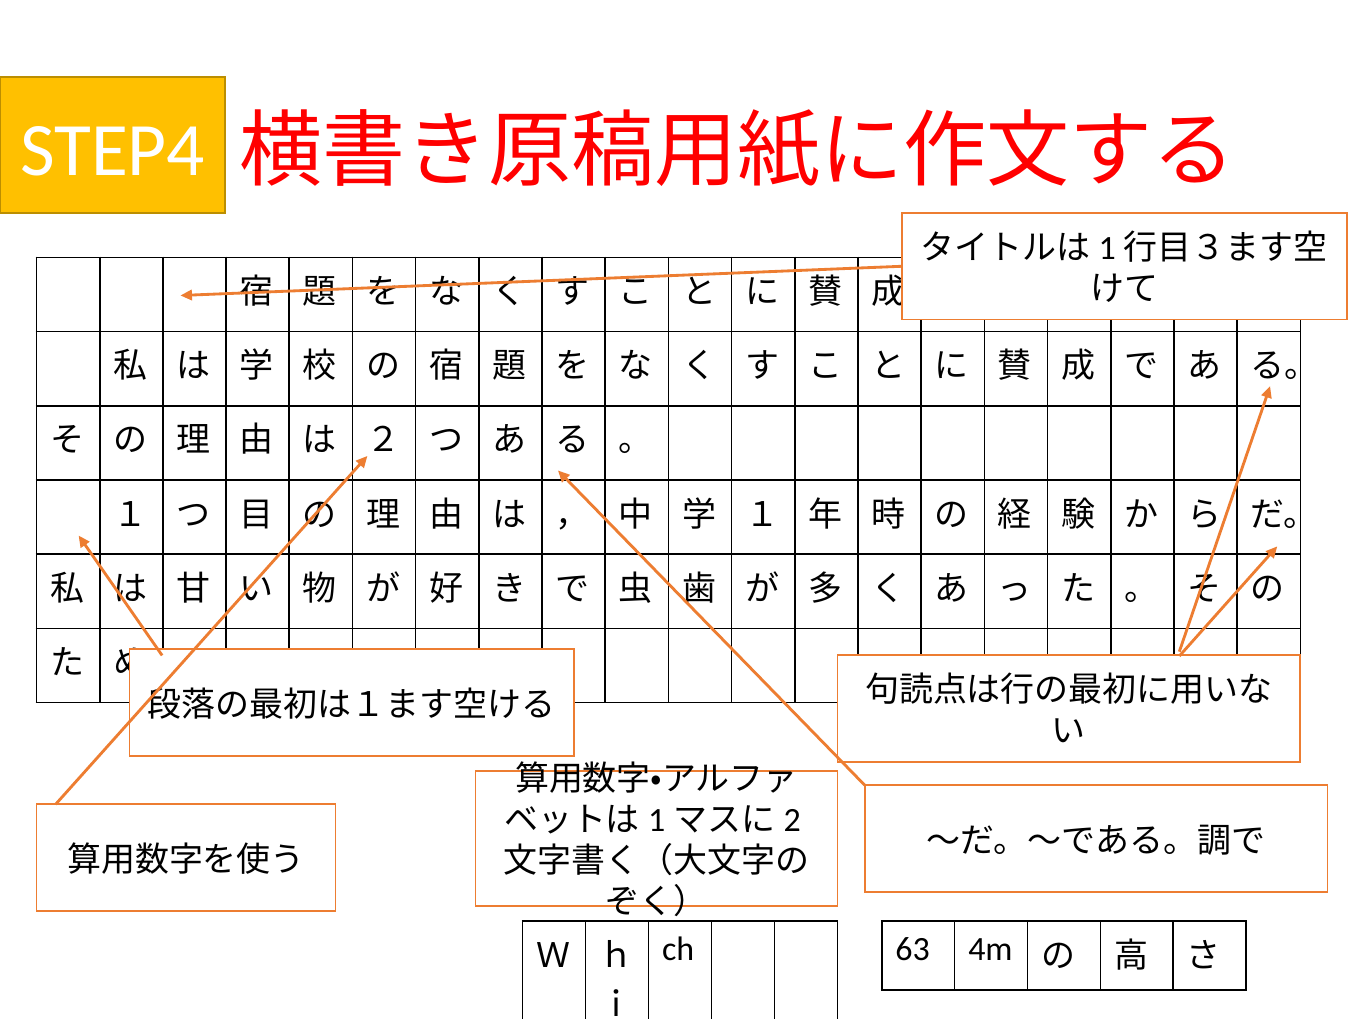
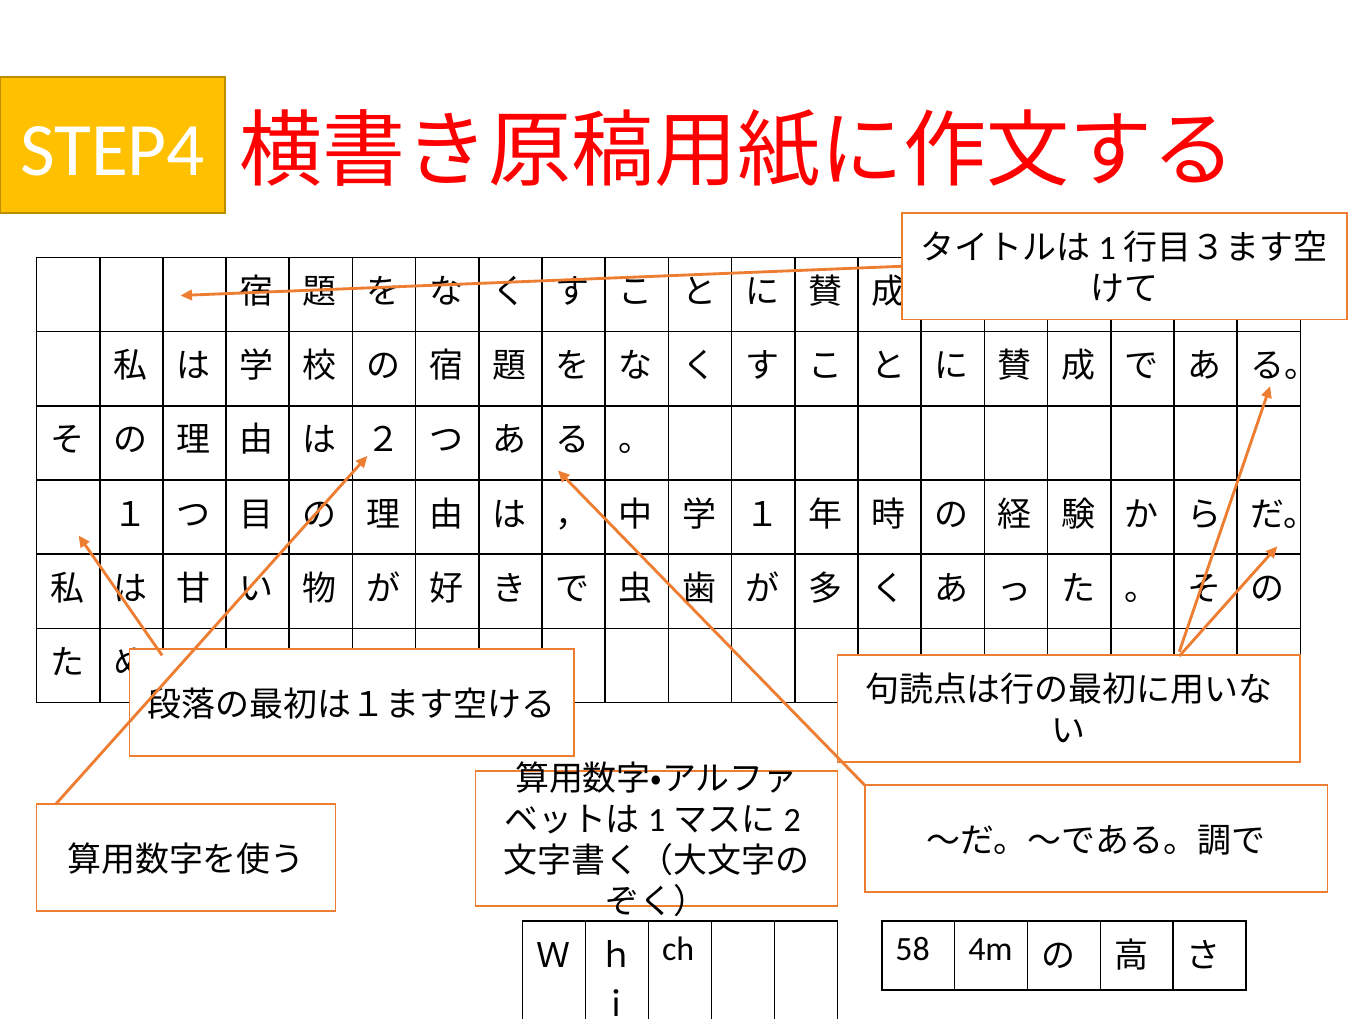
63: 63 -> 58
